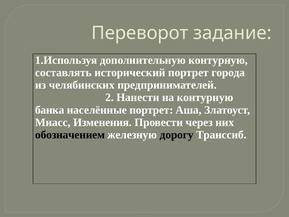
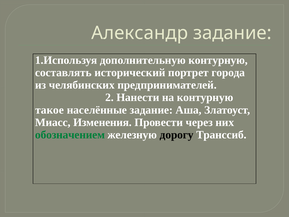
Переворот: Переворот -> Александр
банка: банка -> такое
населённые портрет: портрет -> задание
обозначением colour: black -> green
